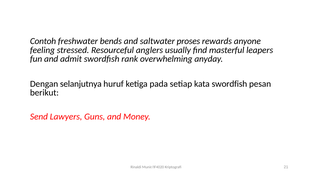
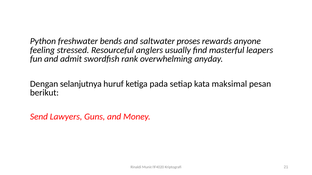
Contoh: Contoh -> Python
kata swordfish: swordfish -> maksimal
